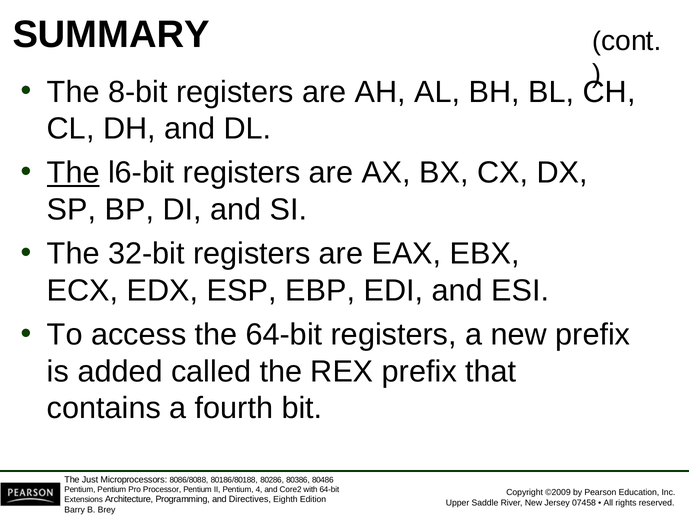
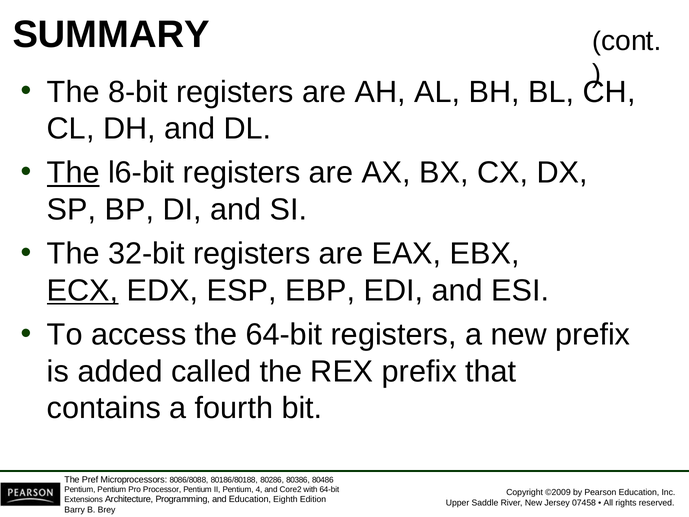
ECX underline: none -> present
Just: Just -> Pref
and Directives: Directives -> Education
